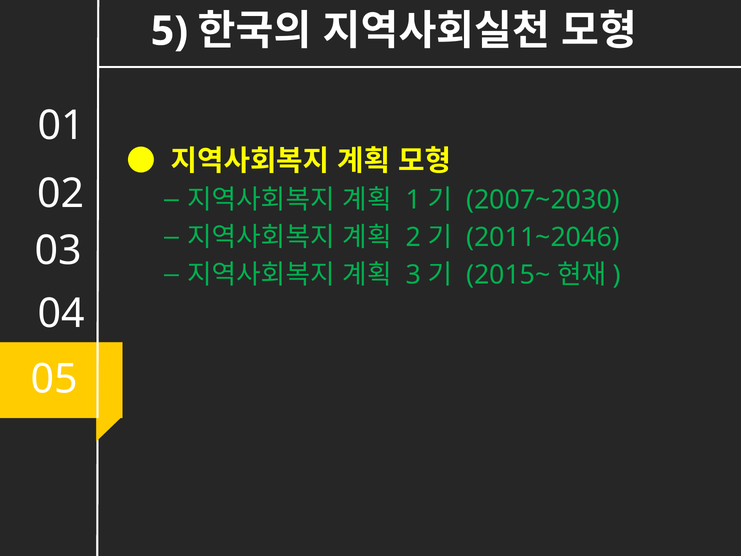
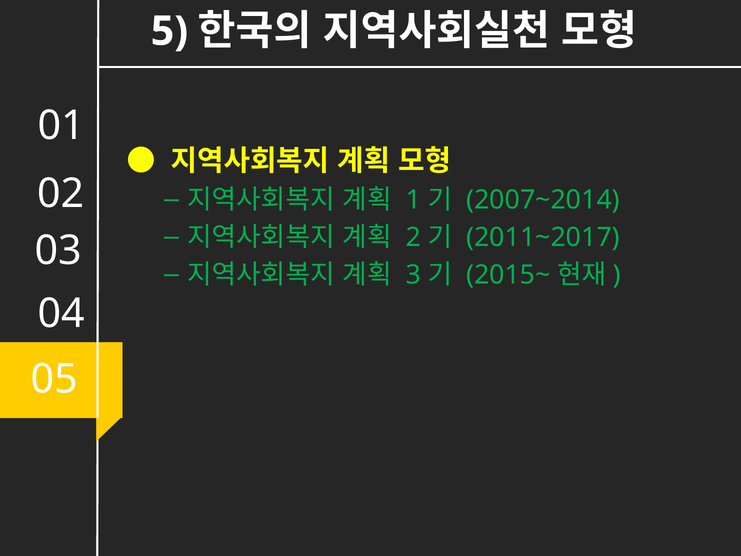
2007~2030: 2007~2030 -> 2007~2014
2011~2046: 2011~2046 -> 2011~2017
